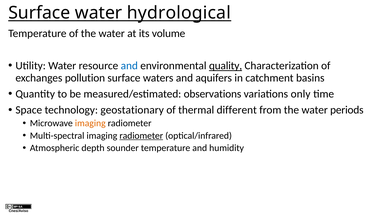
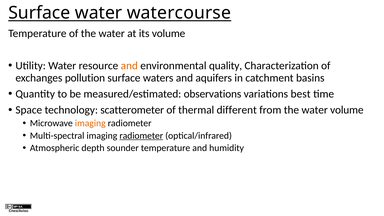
hydrological: hydrological -> watercourse
and at (129, 66) colour: blue -> orange
quality underline: present -> none
only: only -> best
geostationary: geostationary -> scatterometer
water periods: periods -> volume
